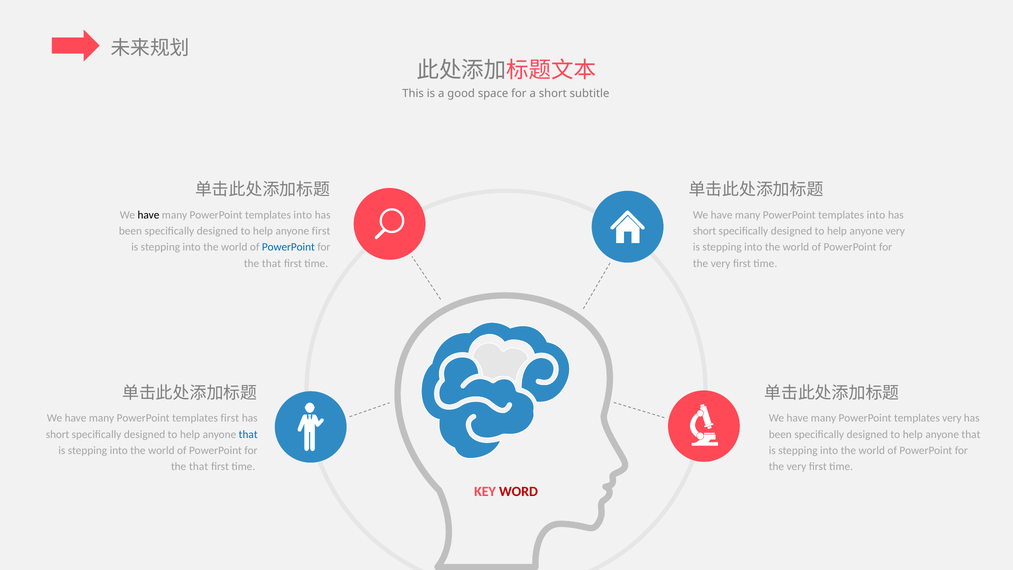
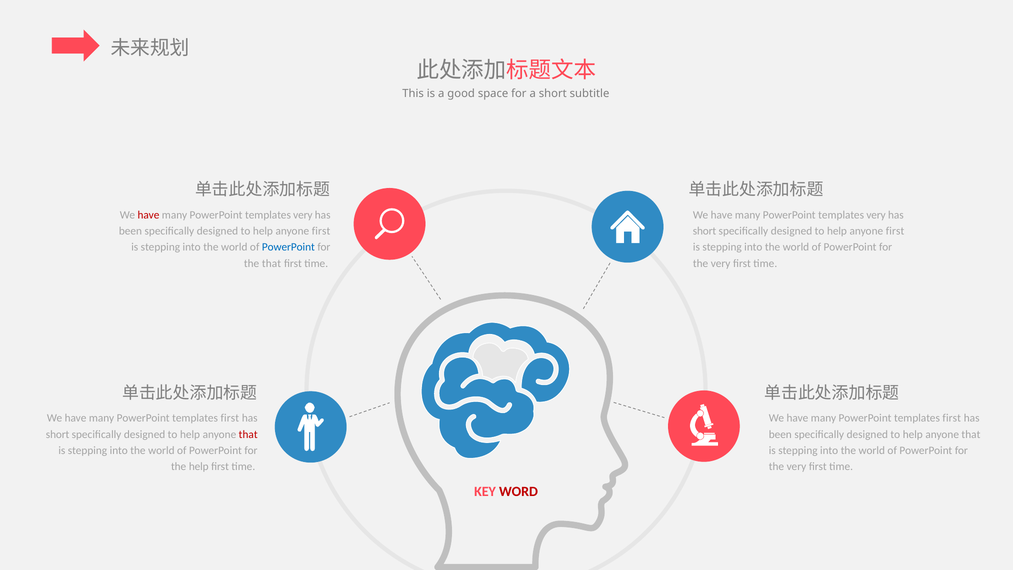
have at (148, 215) colour: black -> red
into at (303, 215): into -> very
into at (876, 215): into -> very
very at (895, 231): very -> first
very at (952, 418): very -> first
that at (248, 434) colour: blue -> red
that at (199, 467): that -> help
